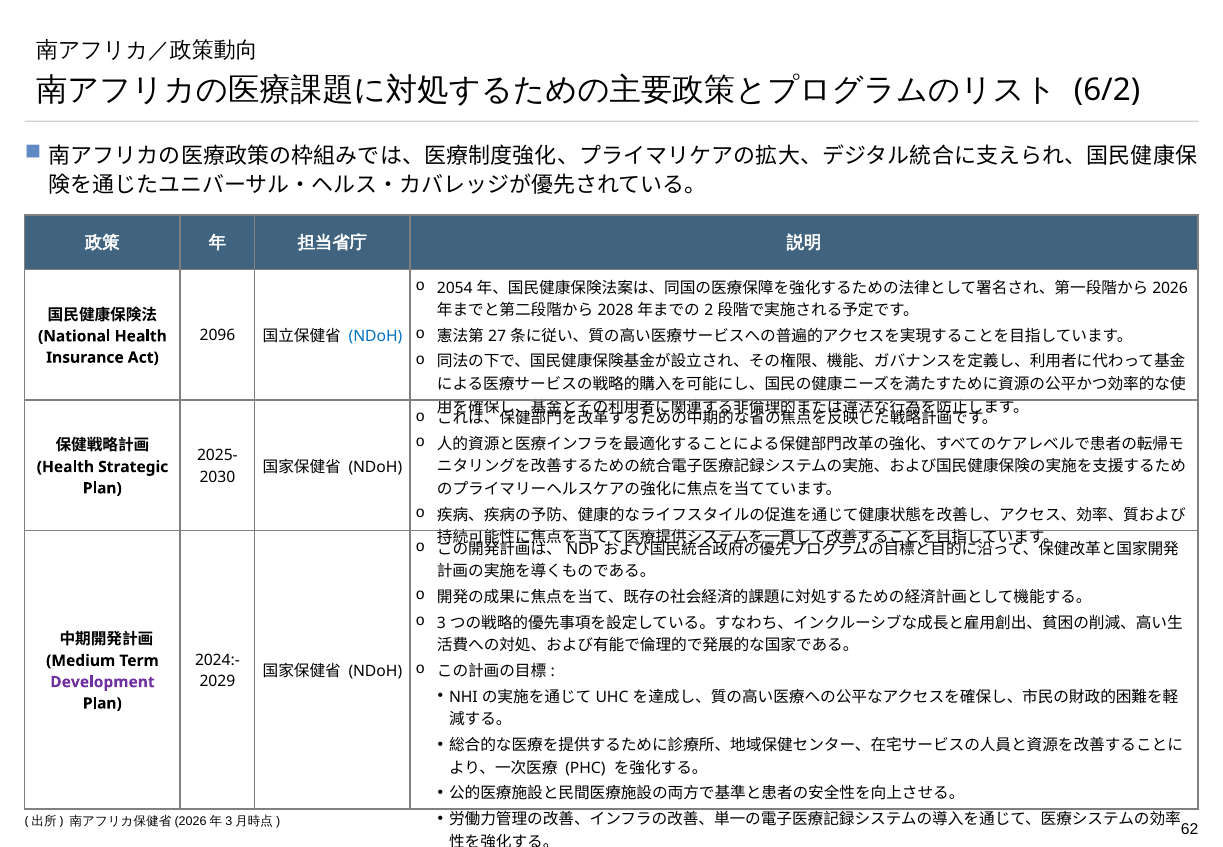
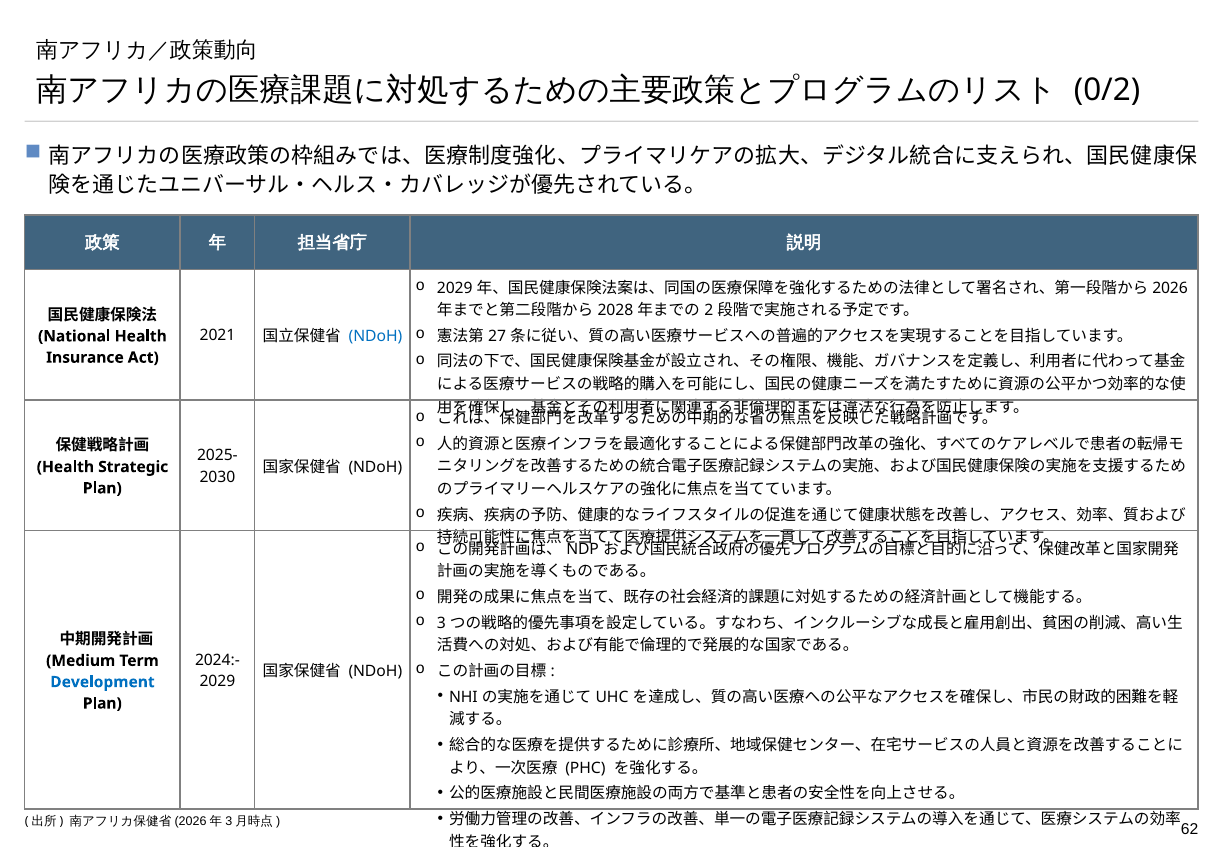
6/2: 6/2 -> 0/2
2054 at (455, 288): 2054 -> 2029
2096: 2096 -> 2021
Development colour: purple -> blue
